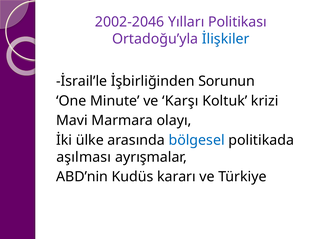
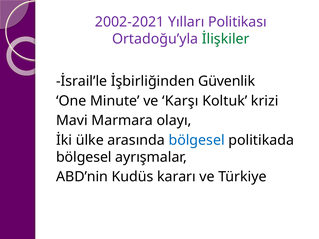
2002-2046: 2002-2046 -> 2002-2021
İlişkiler colour: blue -> green
Sorunun: Sorunun -> Güvenlik
aşılması at (84, 157): aşılması -> bölgesel
